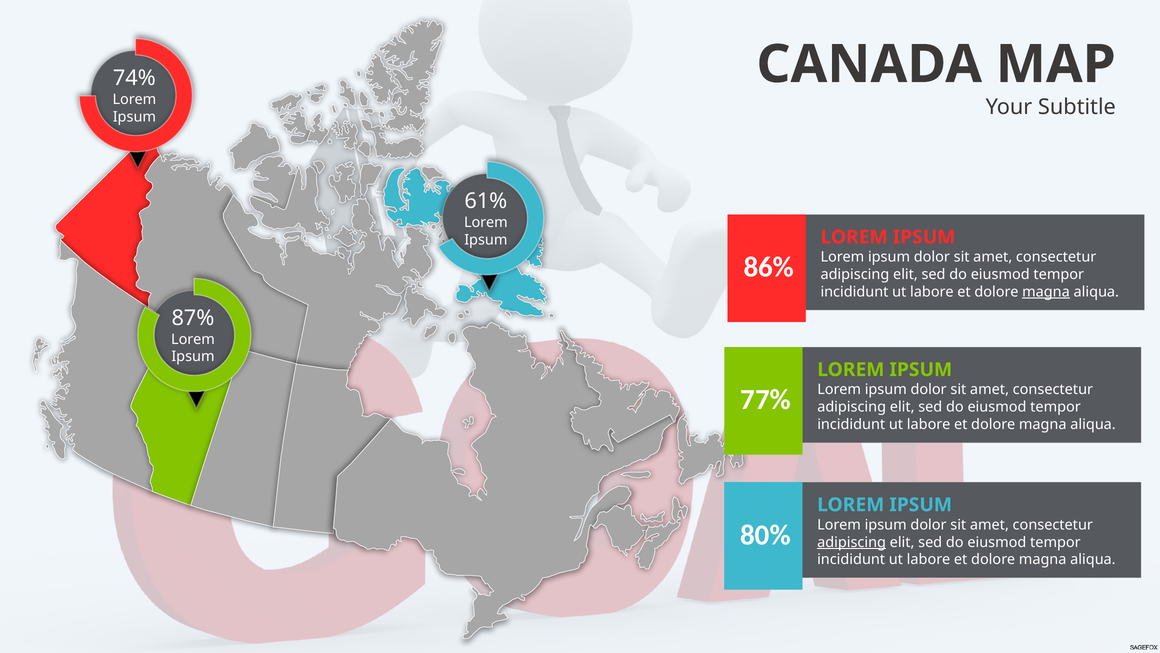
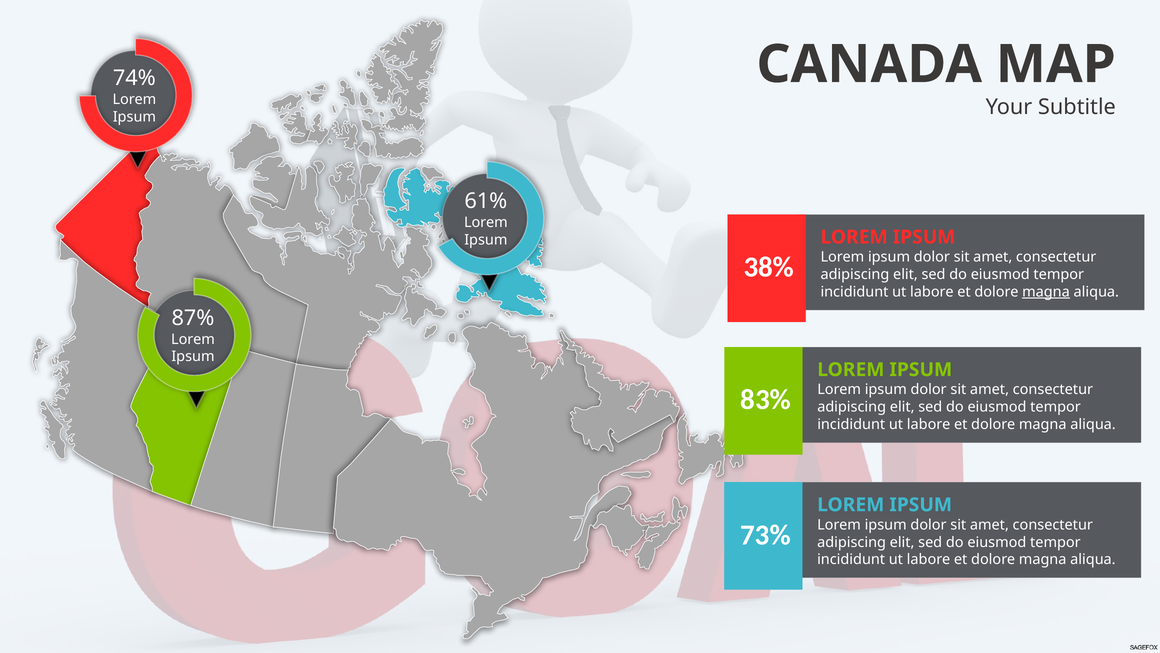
86%: 86% -> 38%
77%: 77% -> 83%
80%: 80% -> 73%
adipiscing at (852, 542) underline: present -> none
